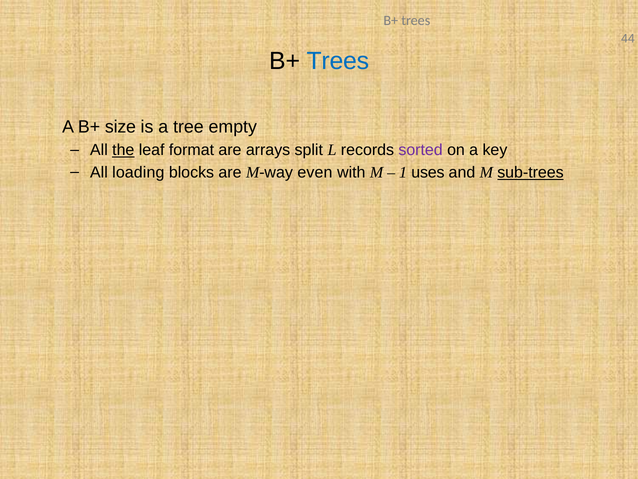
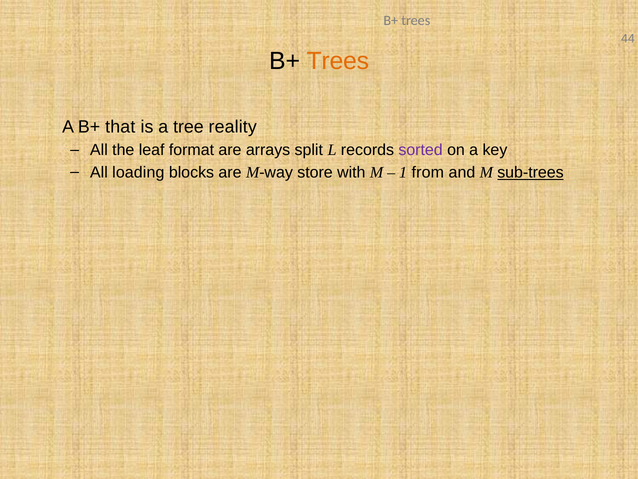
Trees at (338, 61) colour: blue -> orange
size: size -> that
empty: empty -> reality
the underline: present -> none
even: even -> store
uses: uses -> from
